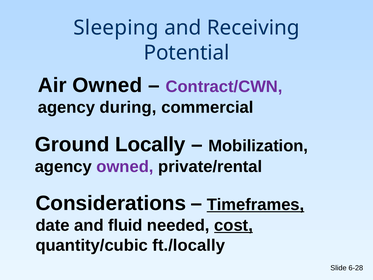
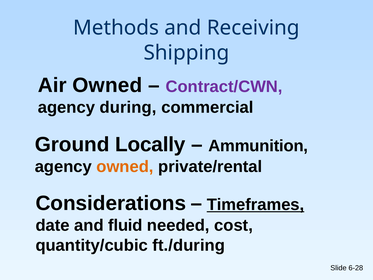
Sleeping: Sleeping -> Methods
Potential: Potential -> Shipping
Mobilization: Mobilization -> Ammunition
owned at (125, 166) colour: purple -> orange
cost underline: present -> none
ft./locally: ft./locally -> ft./during
